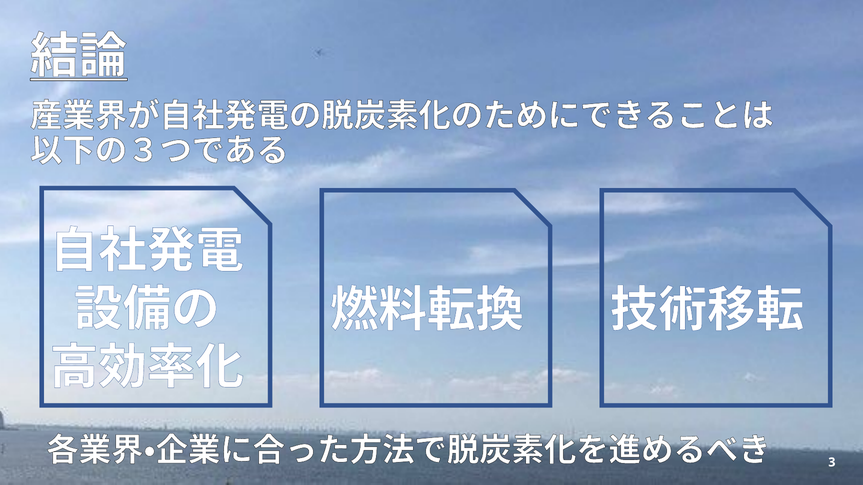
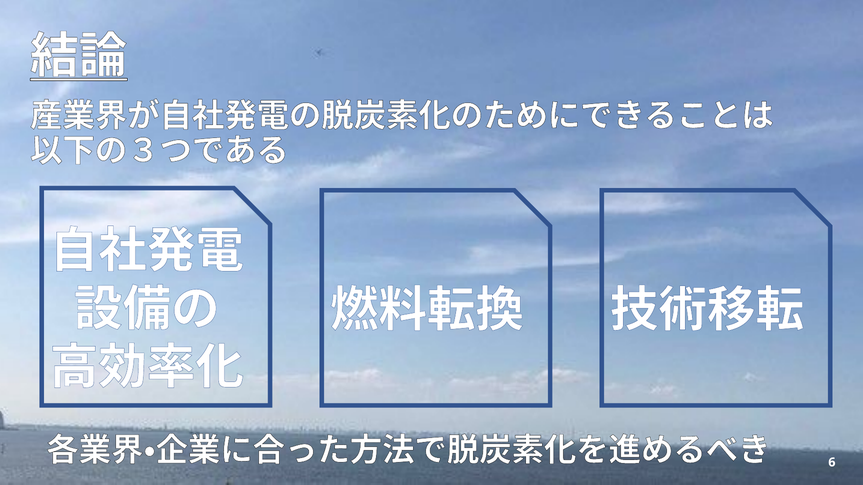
3: 3 -> 6
